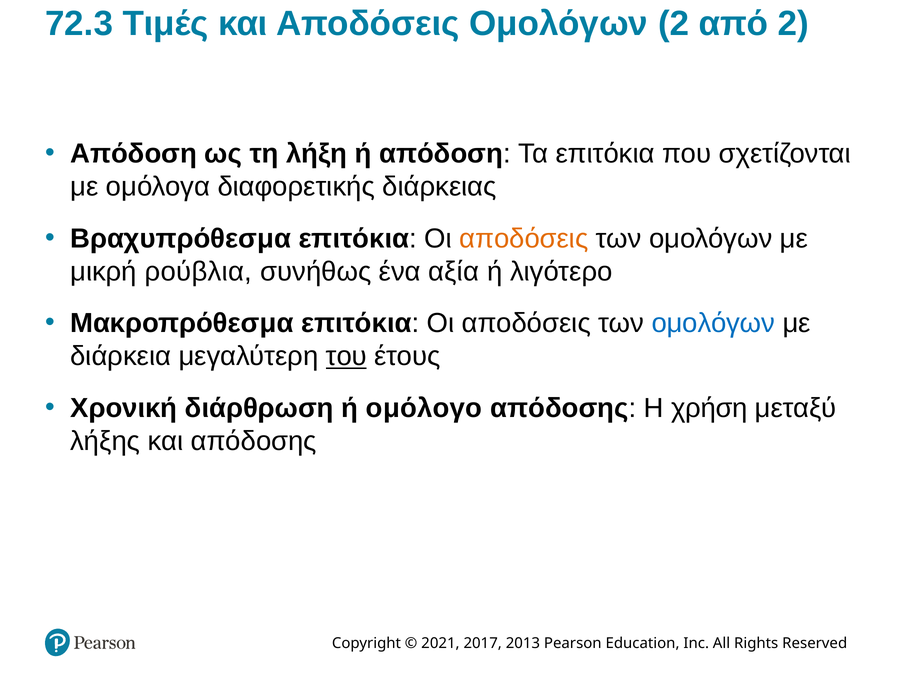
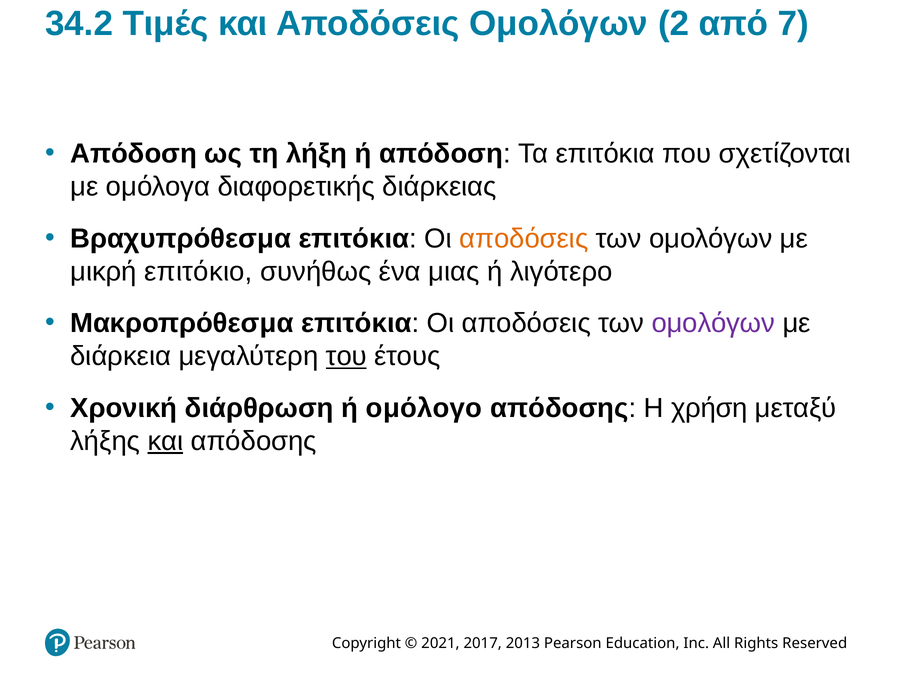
72.3: 72.3 -> 34.2
από 2: 2 -> 7
ρούβλια: ρούβλια -> επιτόκιο
αξία: αξία -> μιας
ομολόγων at (713, 323) colour: blue -> purple
και at (165, 441) underline: none -> present
